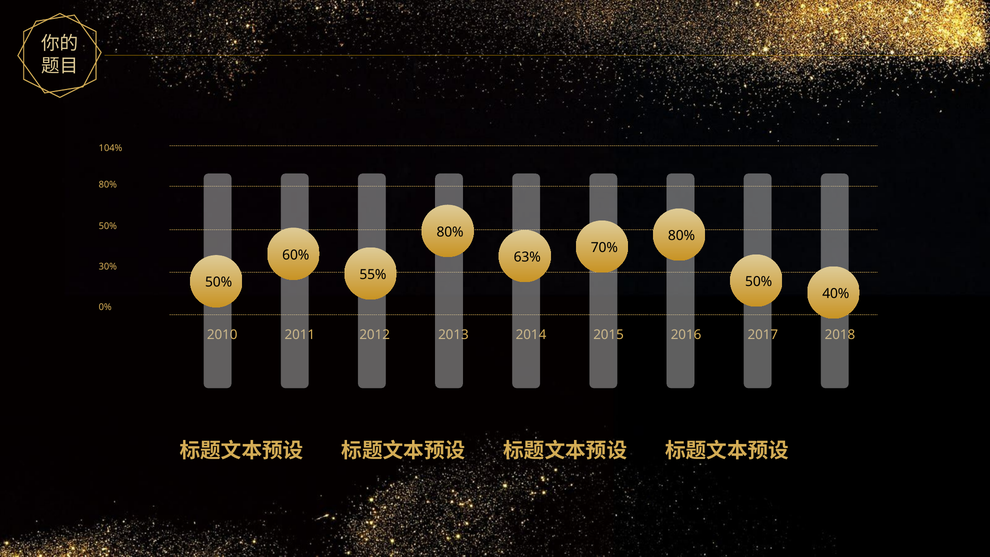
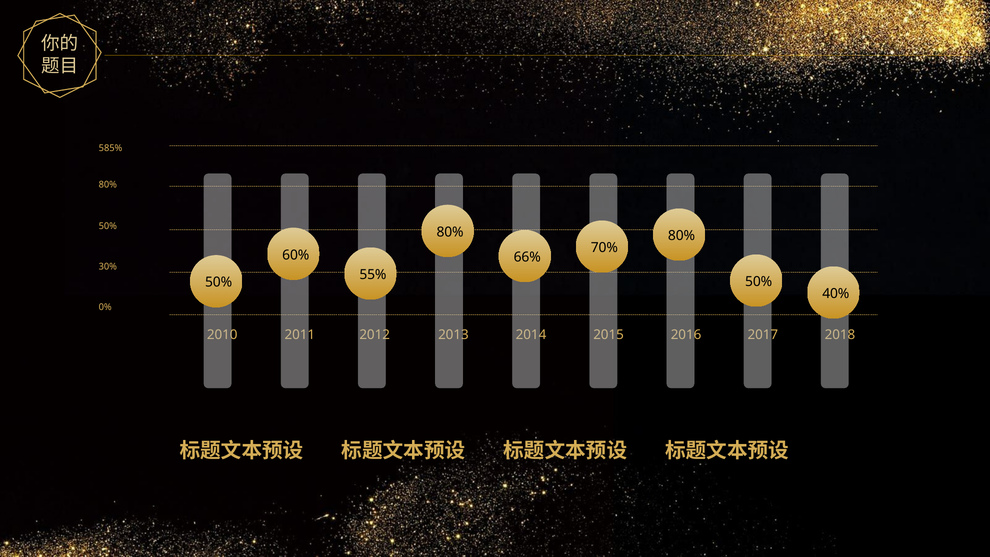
104%: 104% -> 585%
63%: 63% -> 66%
